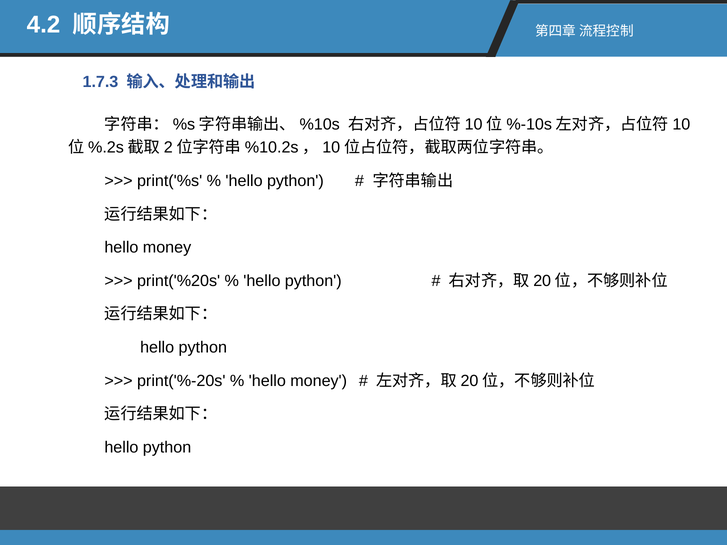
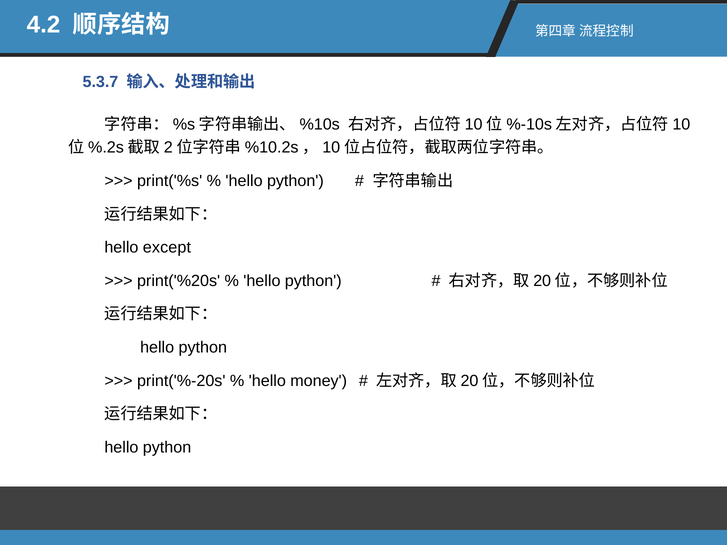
1.7.3: 1.7.3 -> 5.3.7
money at (167, 248): money -> except
